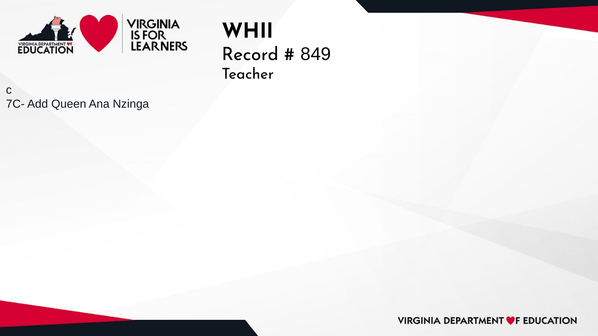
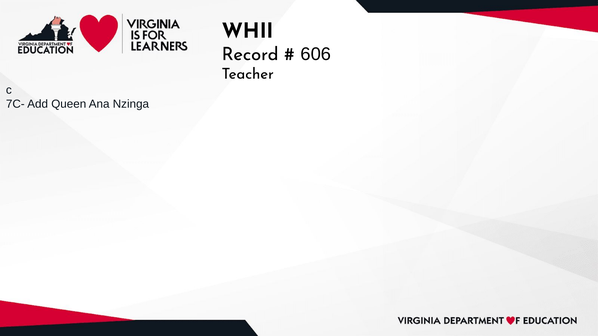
849: 849 -> 606
